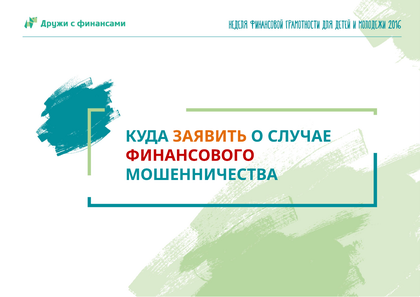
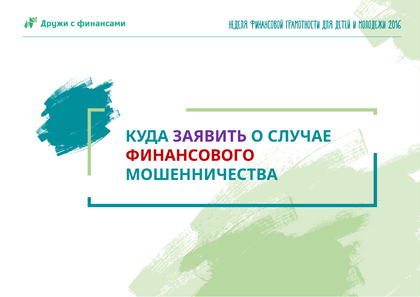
ЗАЯВИТЬ colour: orange -> purple
